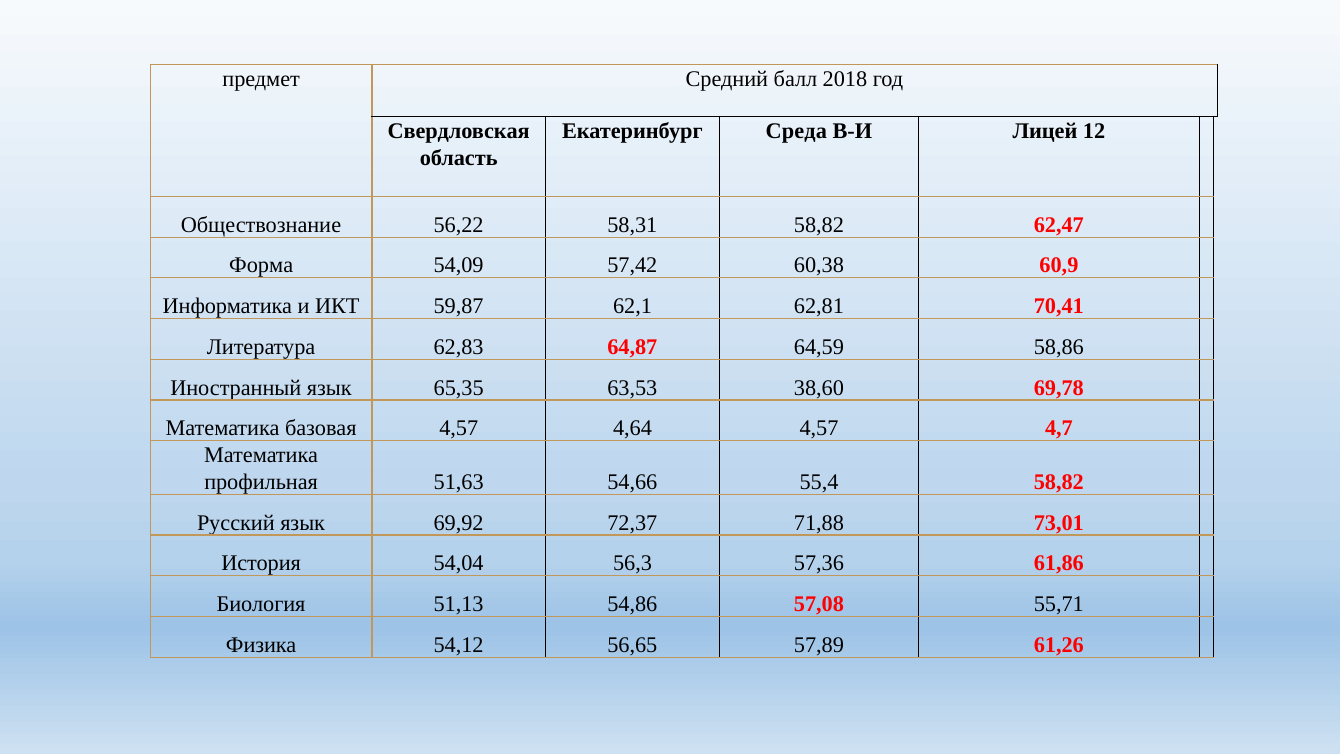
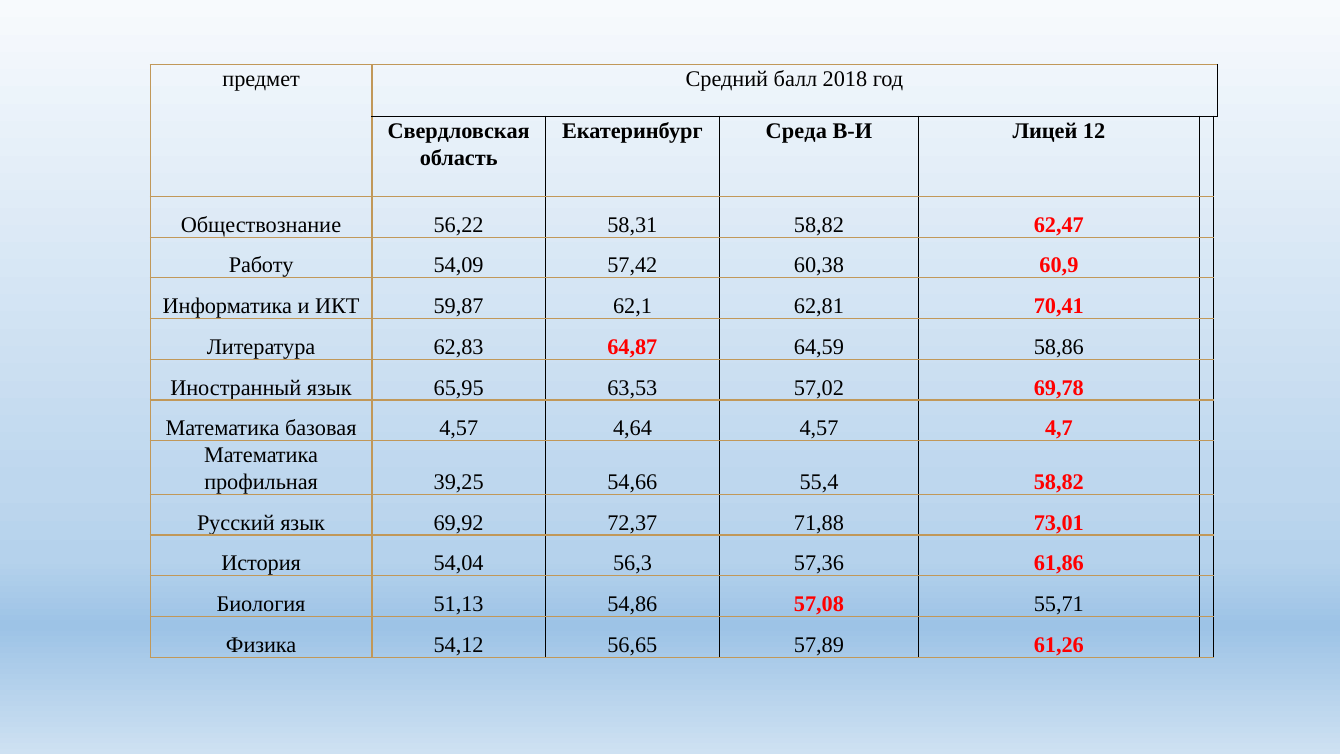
Форма: Форма -> Работу
65,35: 65,35 -> 65,95
38,60: 38,60 -> 57,02
51,63: 51,63 -> 39,25
